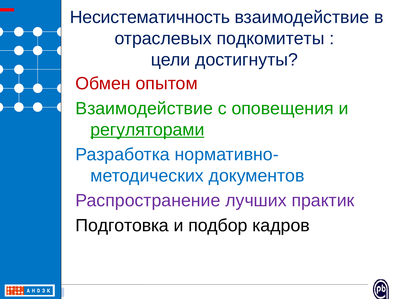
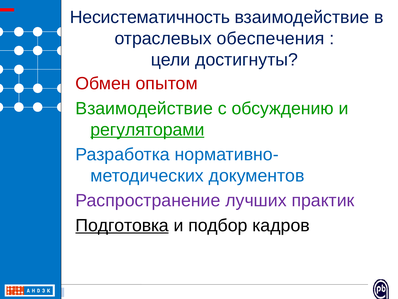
подкомитеты: подкомитеты -> обеспечения
оповещения: оповещения -> обсуждению
Подготовка underline: none -> present
